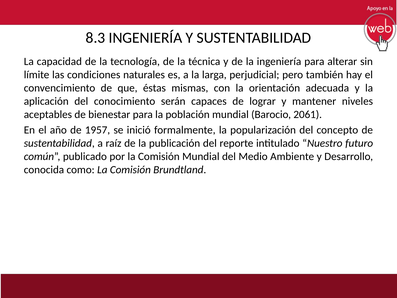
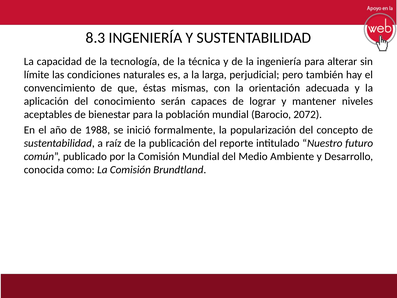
2061: 2061 -> 2072
1957: 1957 -> 1988
